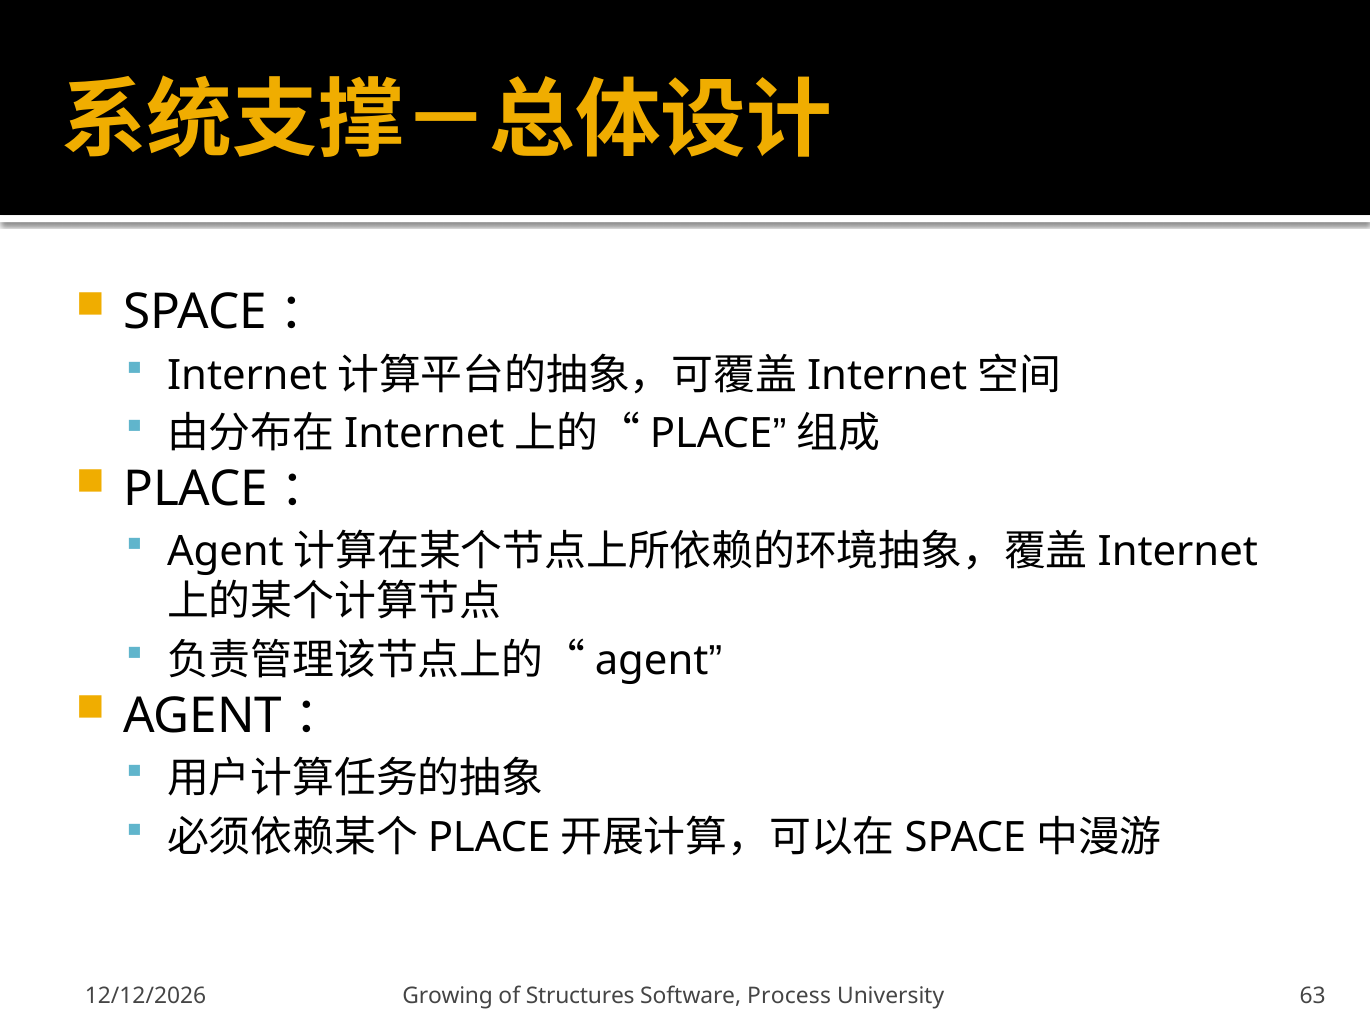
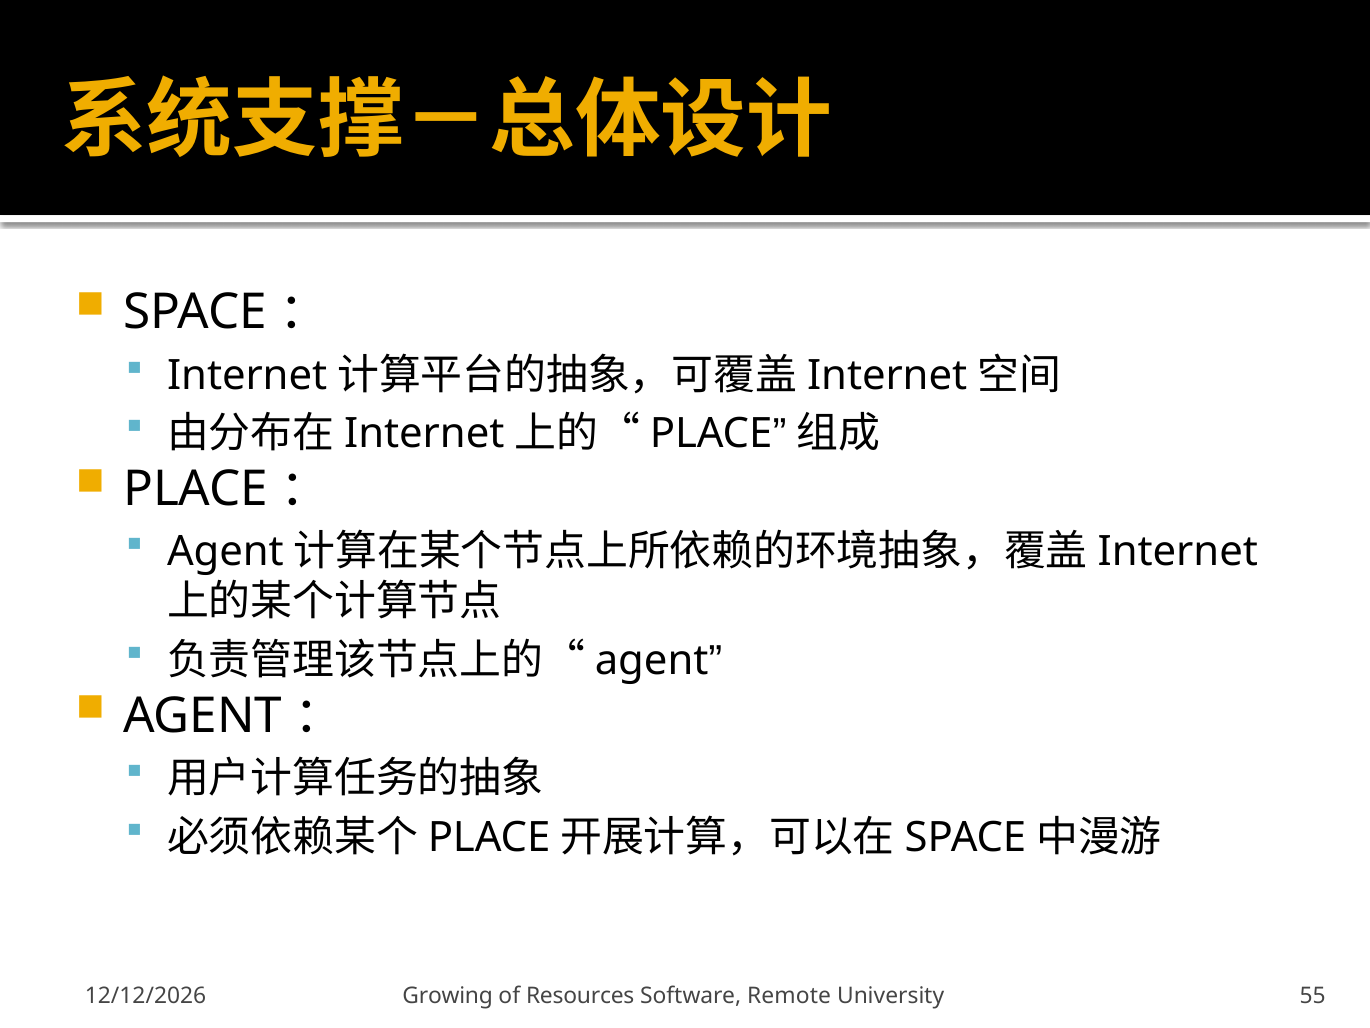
Structures: Structures -> Resources
Process: Process -> Remote
63: 63 -> 55
